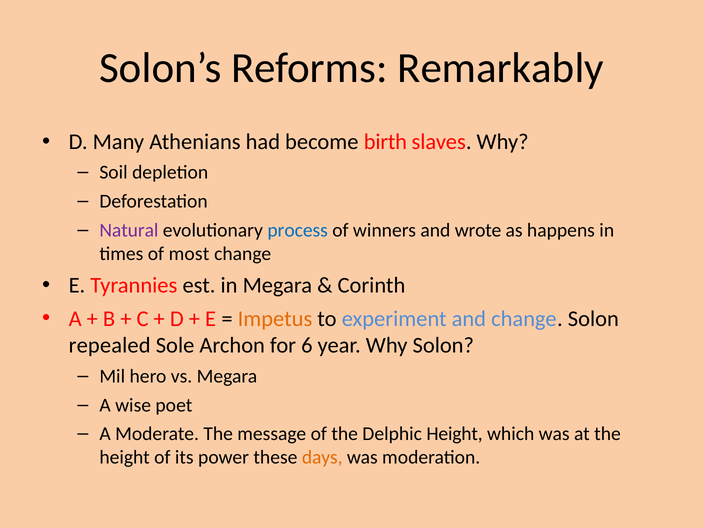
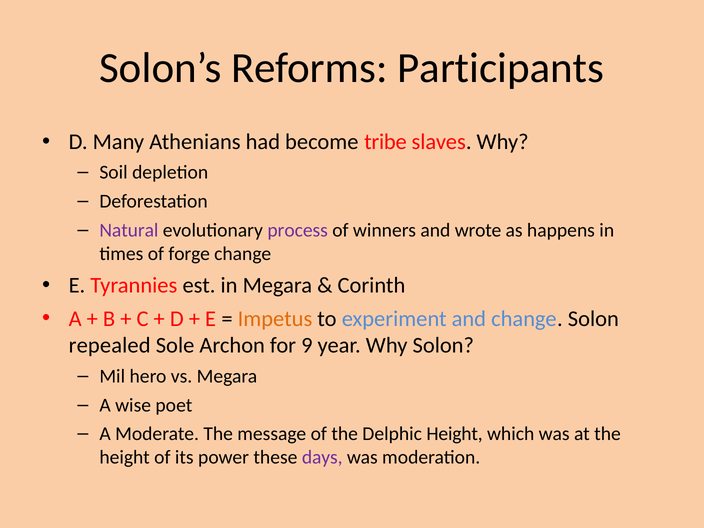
Remarkably: Remarkably -> Participants
birth: birth -> tribe
process colour: blue -> purple
most: most -> forge
6: 6 -> 9
days colour: orange -> purple
